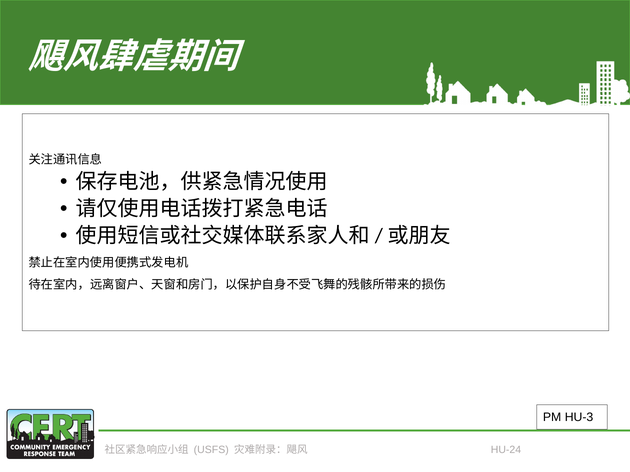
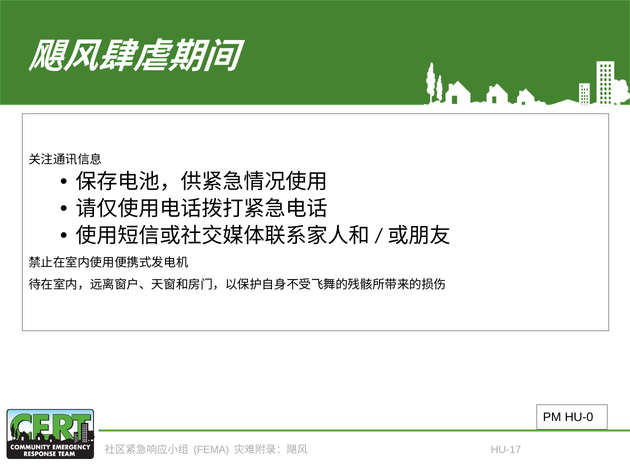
HU-3: HU-3 -> HU-0
USFS: USFS -> FEMA
HU-24: HU-24 -> HU-17
